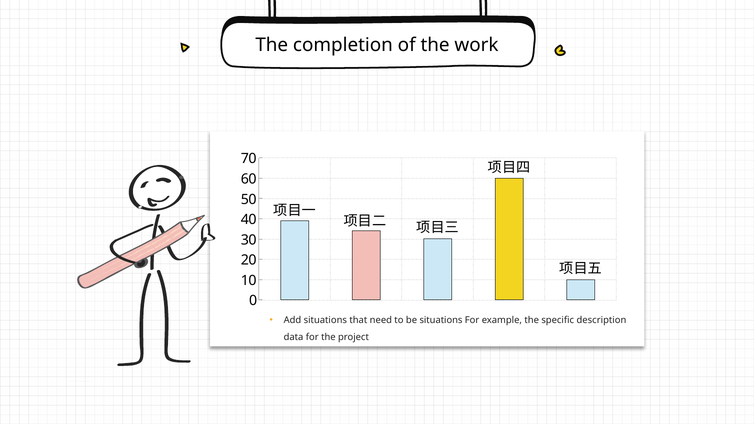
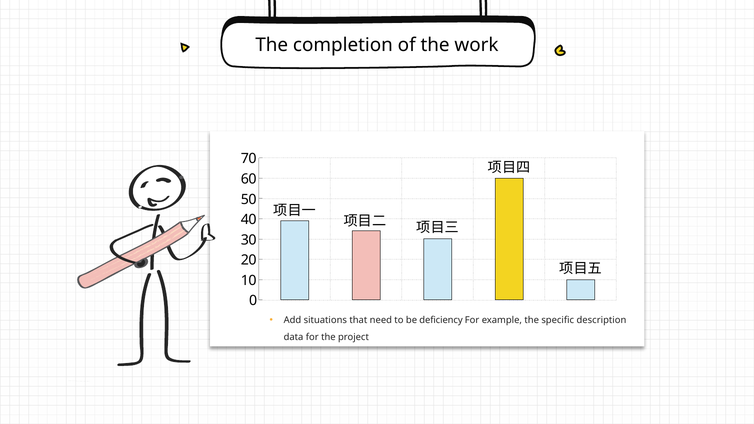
be situations: situations -> deficiency
